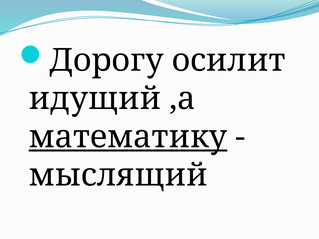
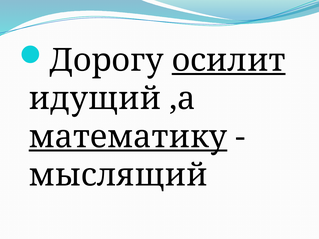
осилит underline: none -> present
